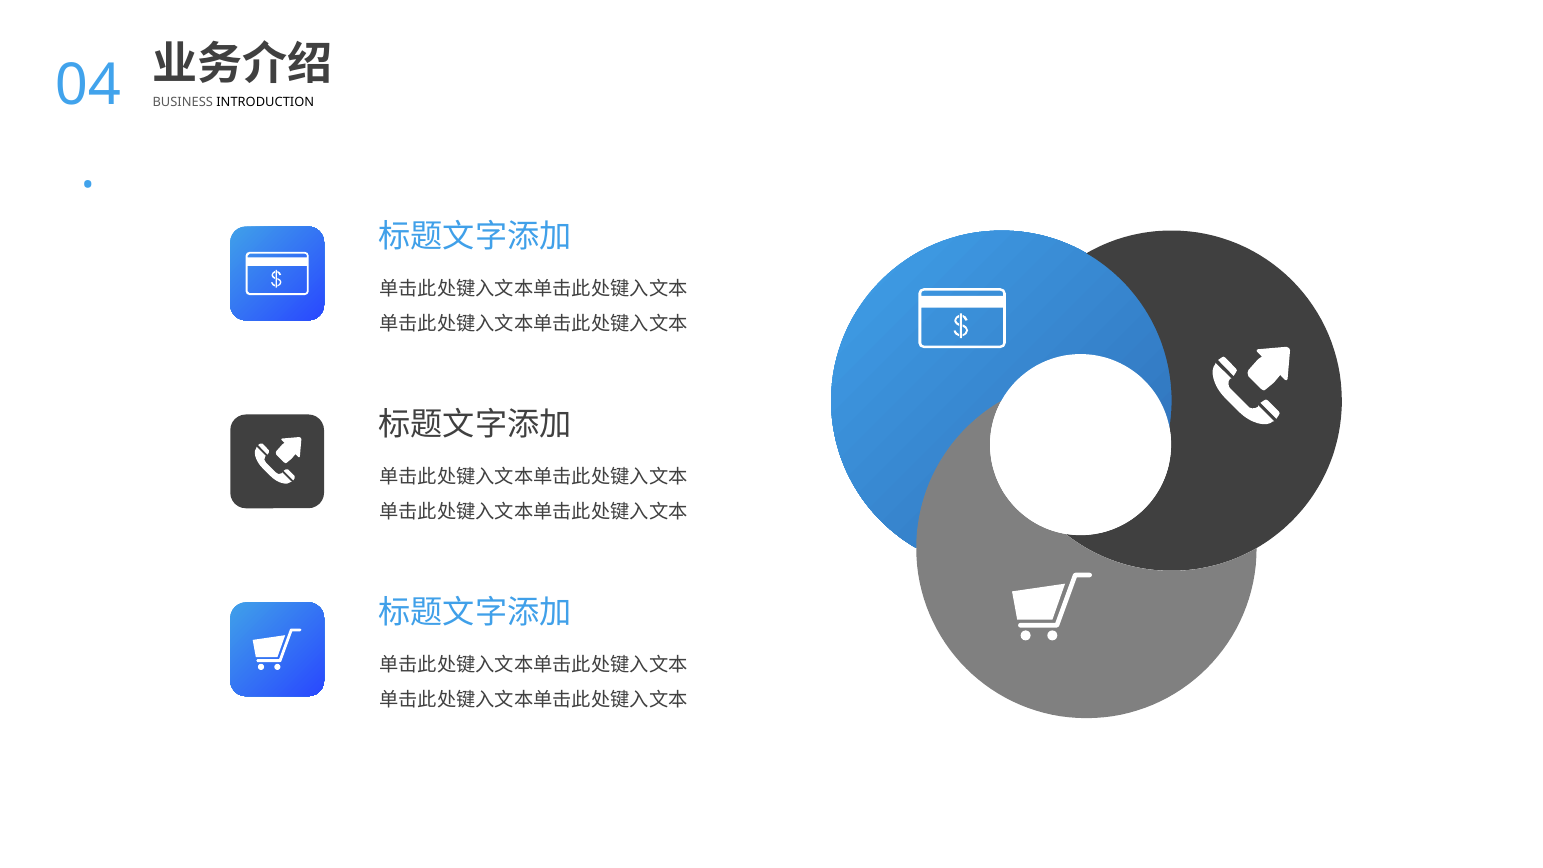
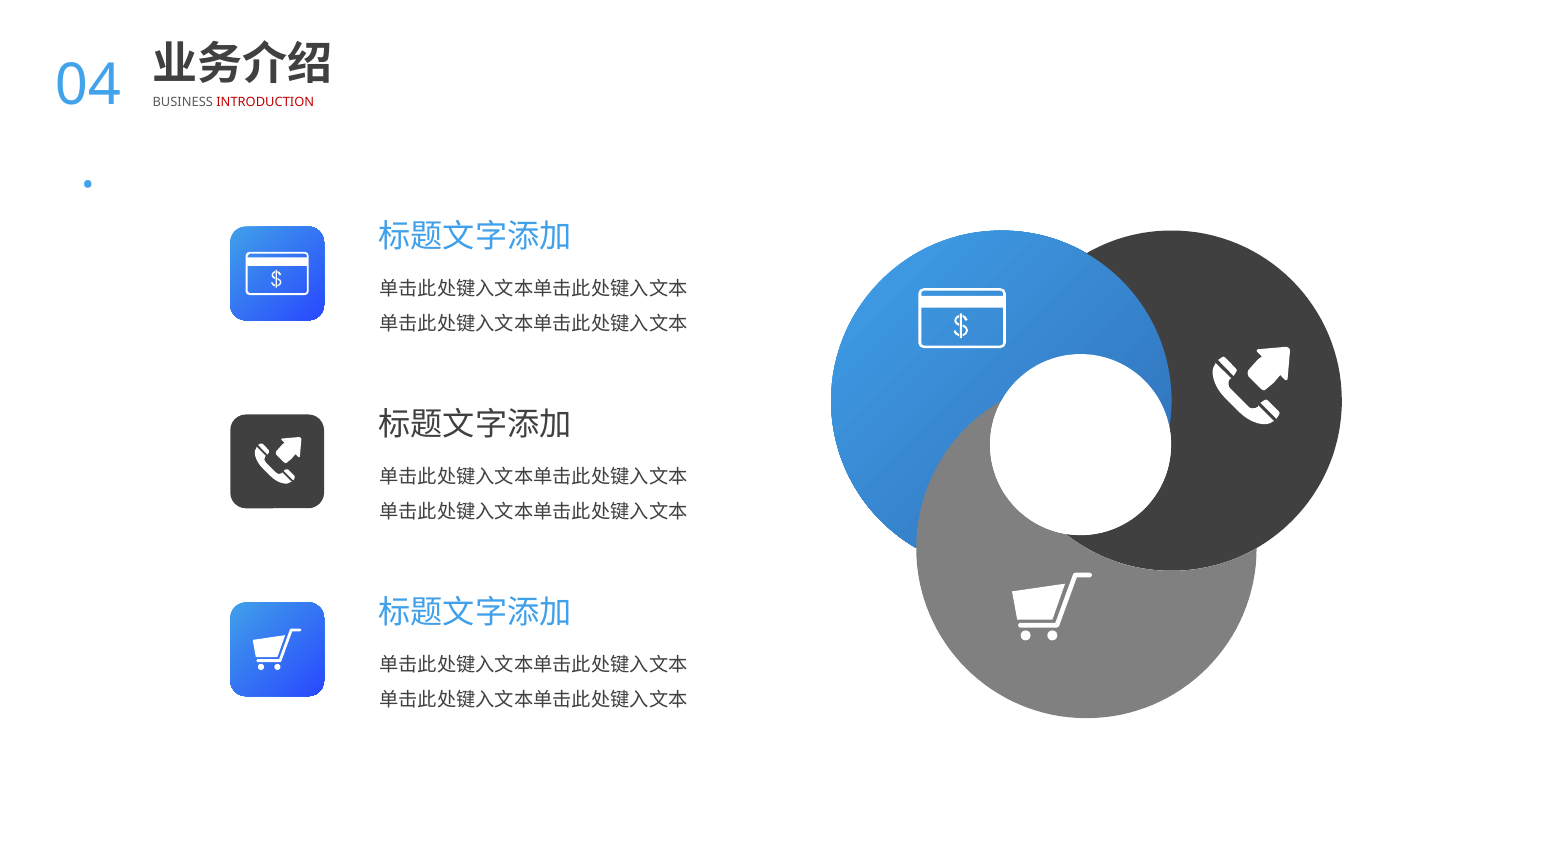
INTRODUCTION colour: black -> red
